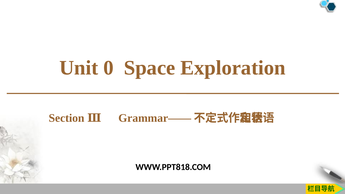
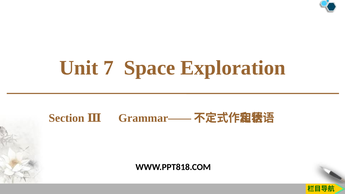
0: 0 -> 7
